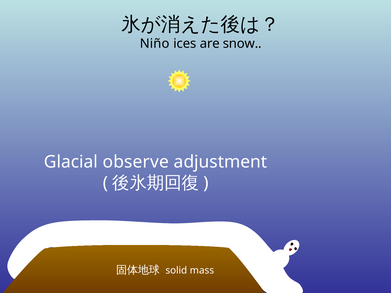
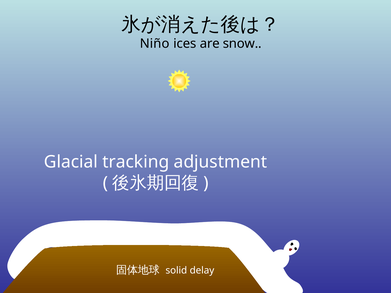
observe: observe -> tracking
mass: mass -> delay
